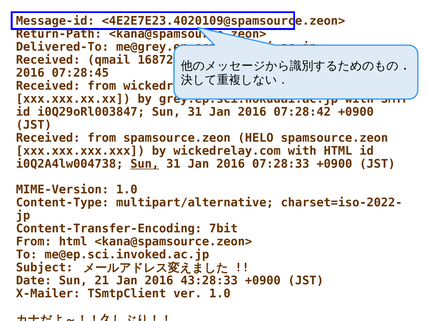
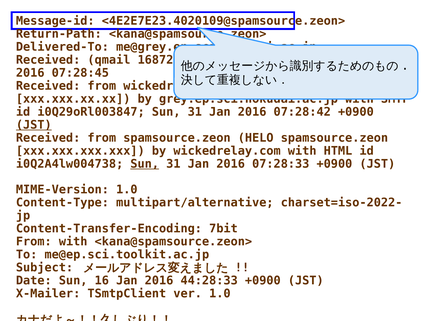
JST at (34, 124) underline: none -> present
From html: html -> with
me@ep.sci.invoked.ac.jp: me@ep.sci.invoked.ac.jp -> me@ep.sci.toolkit.ac.jp
21: 21 -> 16
43:28:33: 43:28:33 -> 44:28:33
